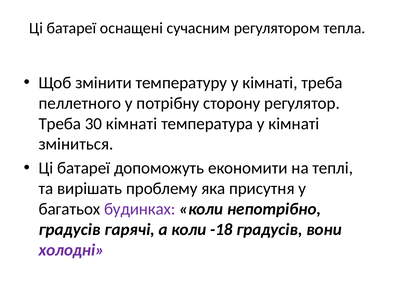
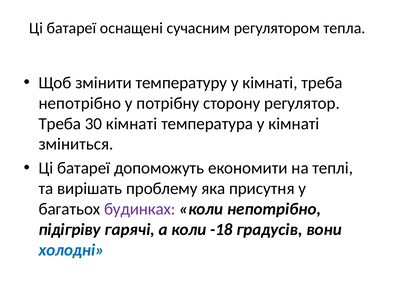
пеллетного at (80, 103): пеллетного -> непотрібно
градусів at (70, 229): градусів -> підігріву
холодні colour: purple -> blue
